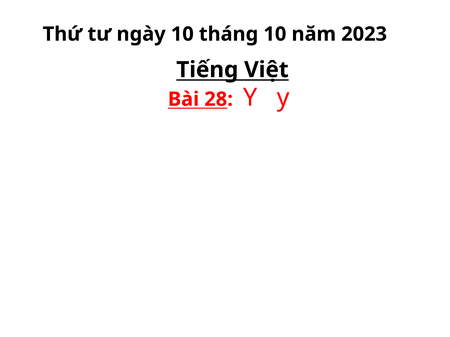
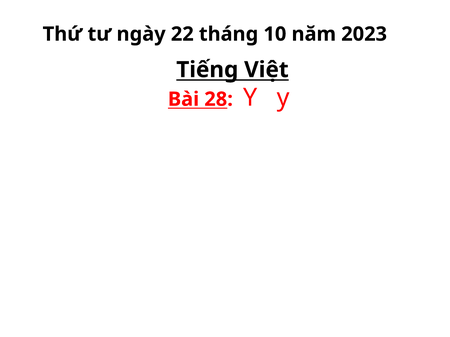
ngày 10: 10 -> 22
